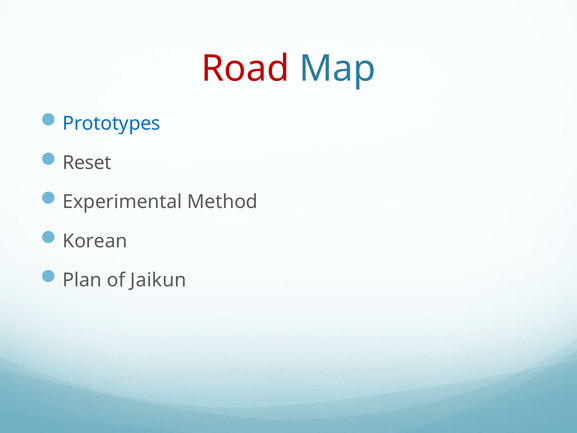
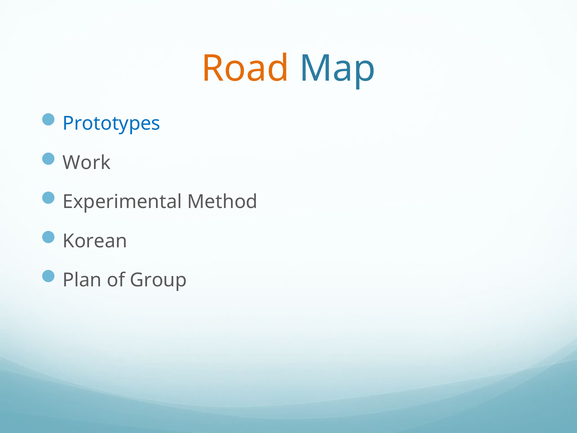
Road colour: red -> orange
Reset: Reset -> Work
Jaikun: Jaikun -> Group
